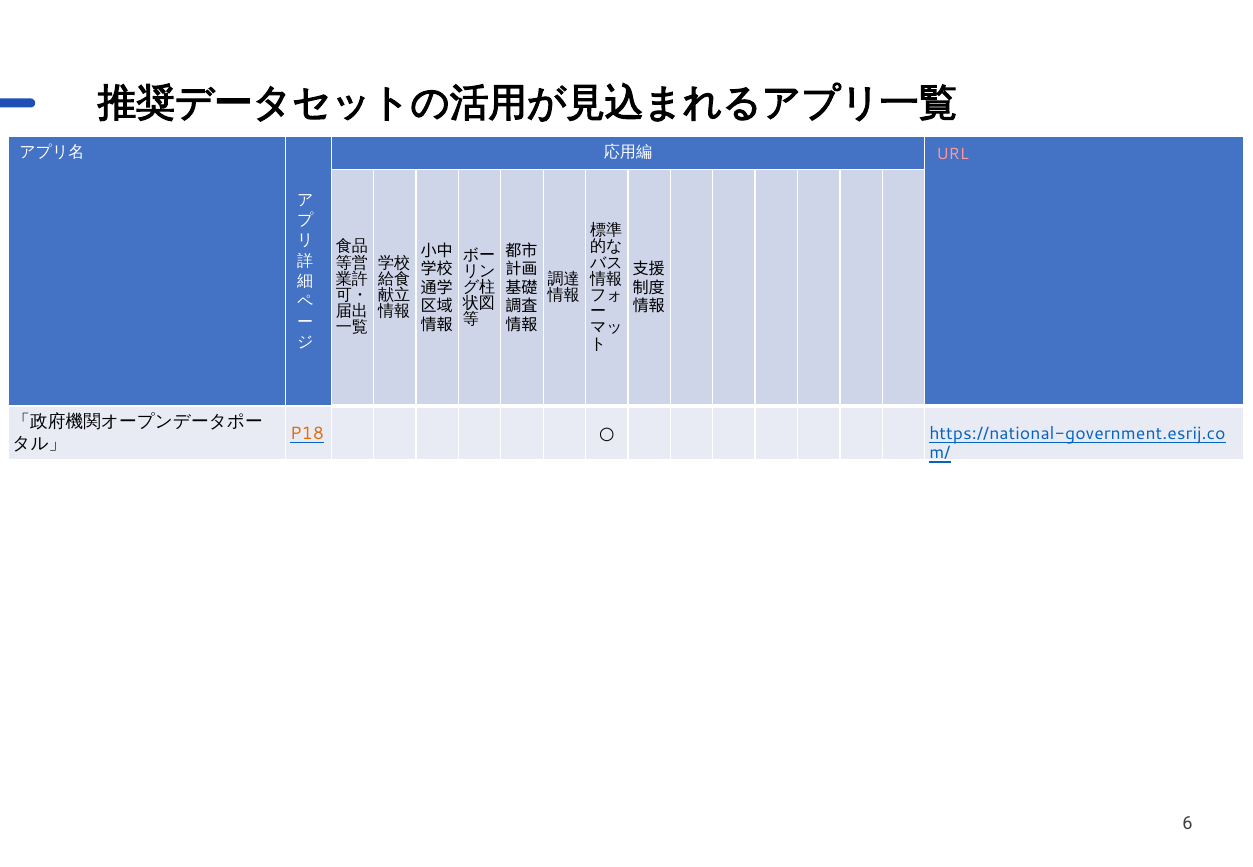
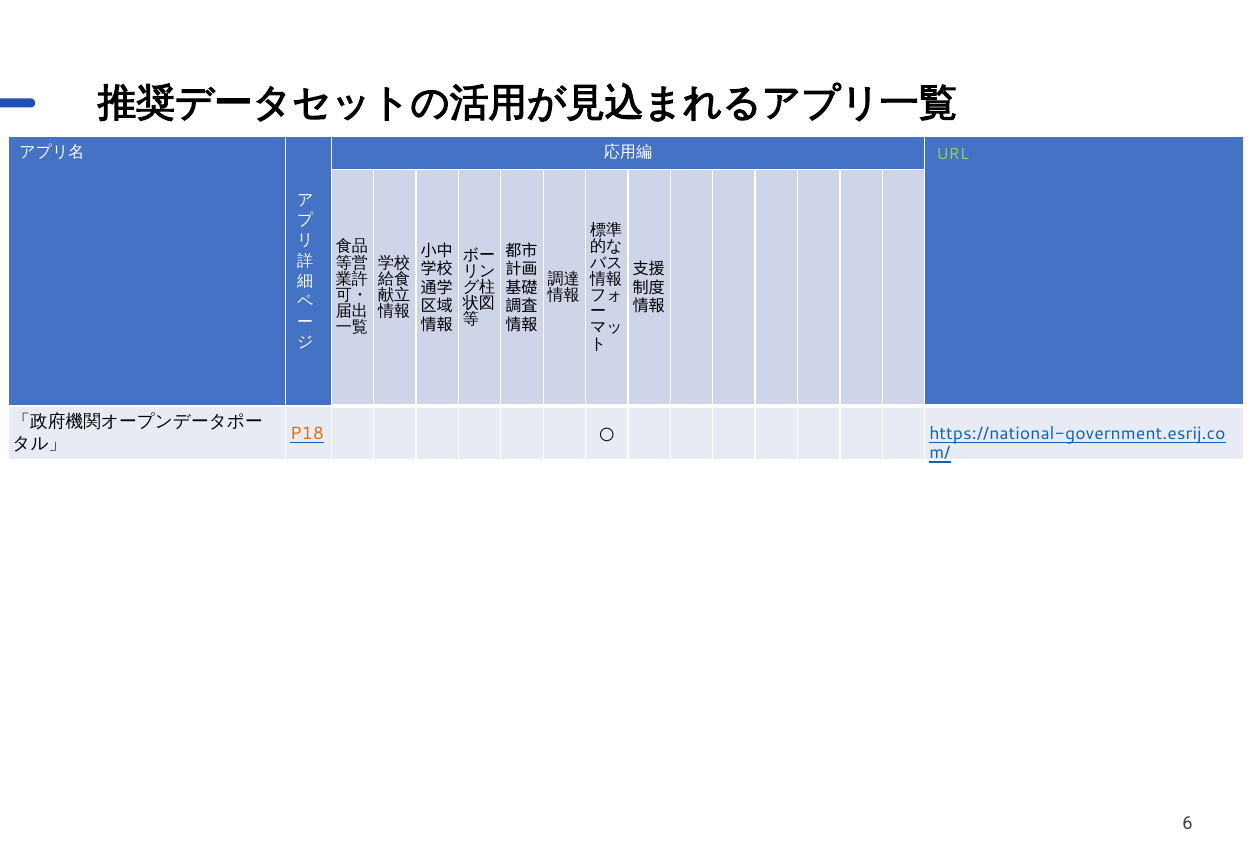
URL colour: pink -> light green
